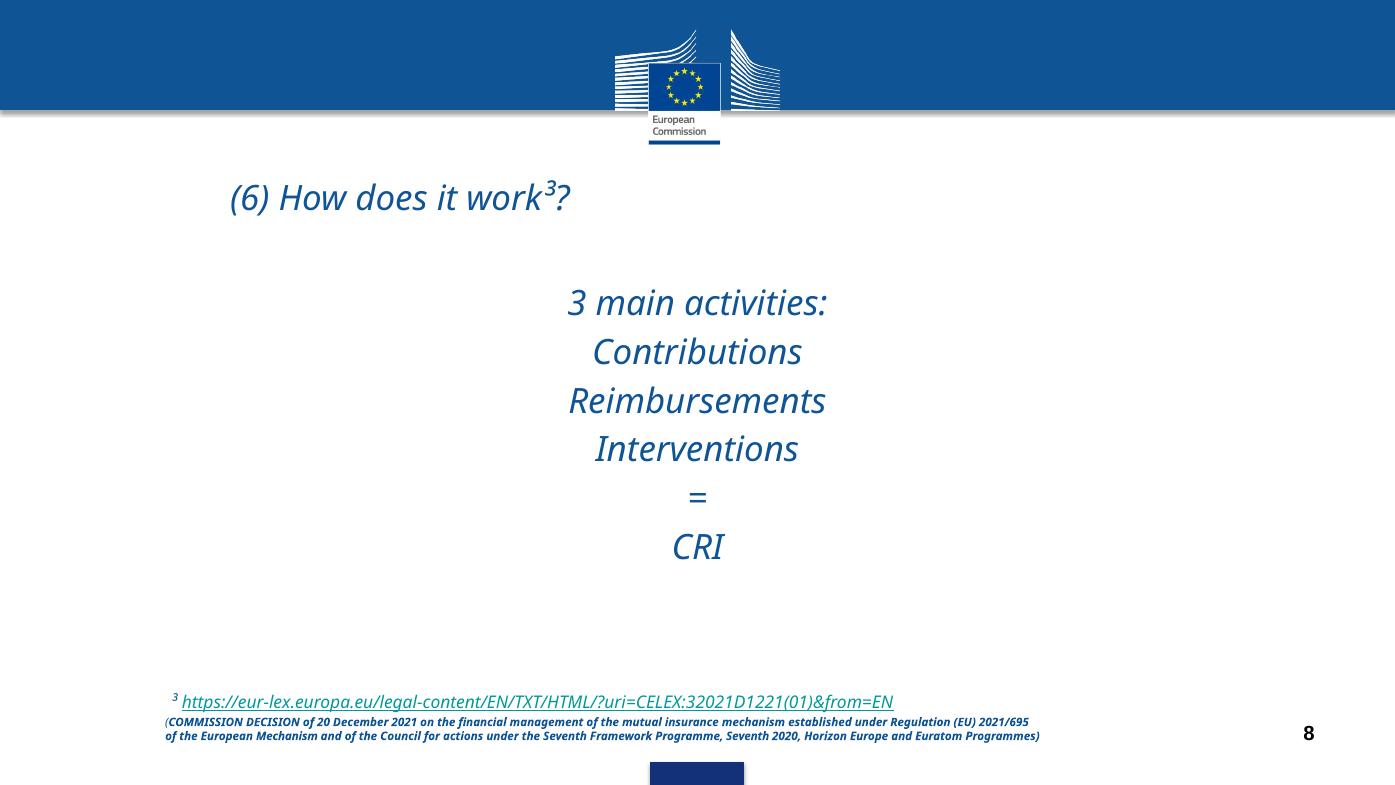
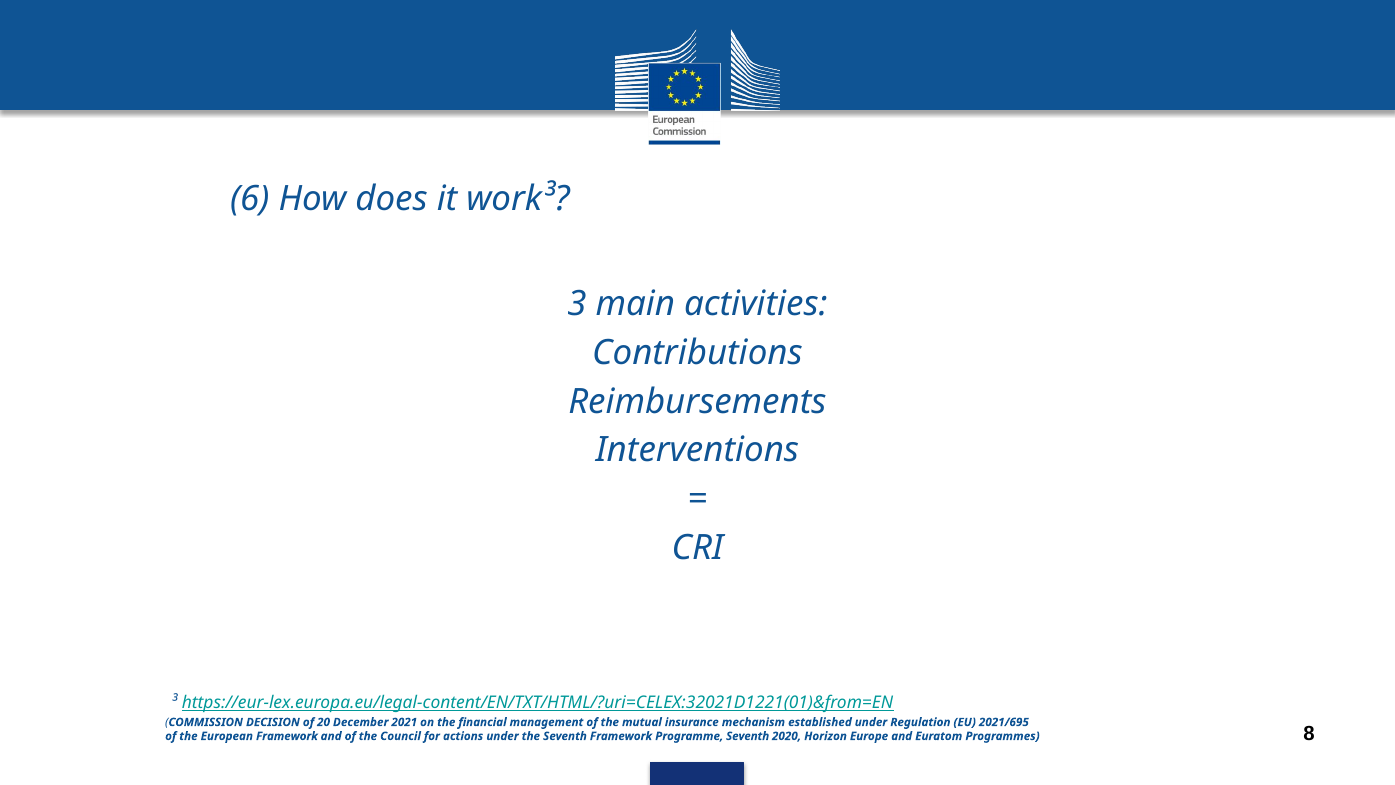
European Mechanism: Mechanism -> Framework
